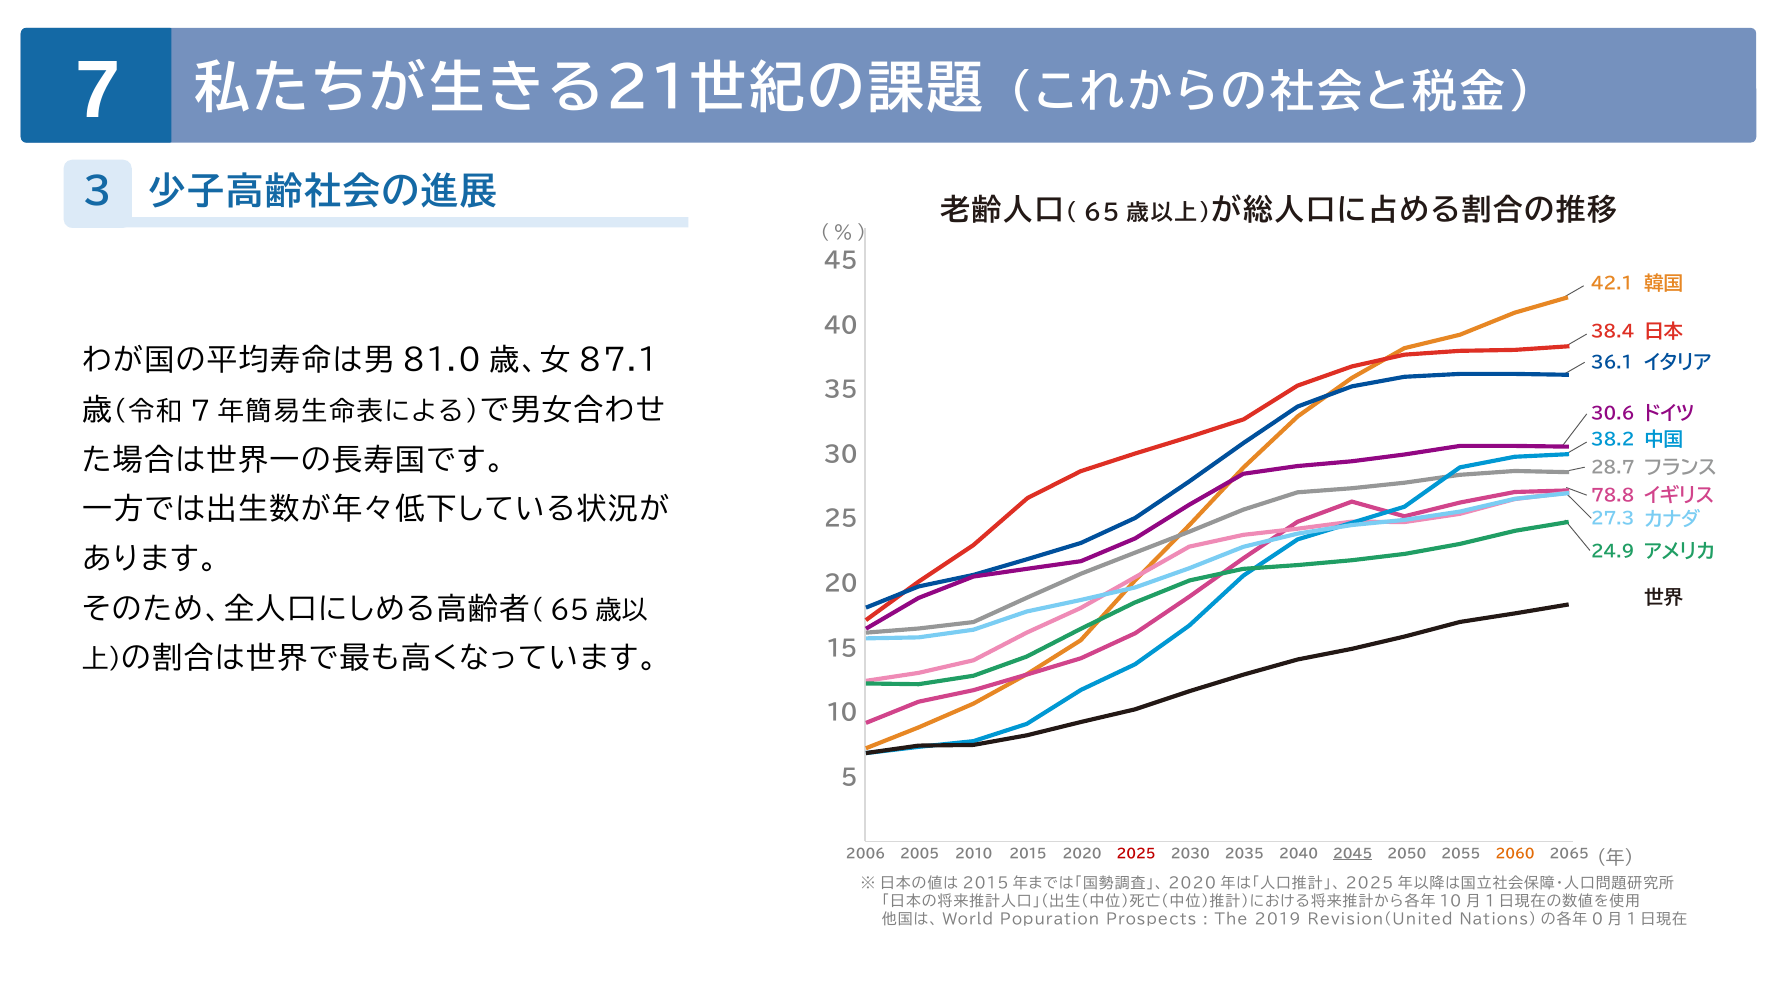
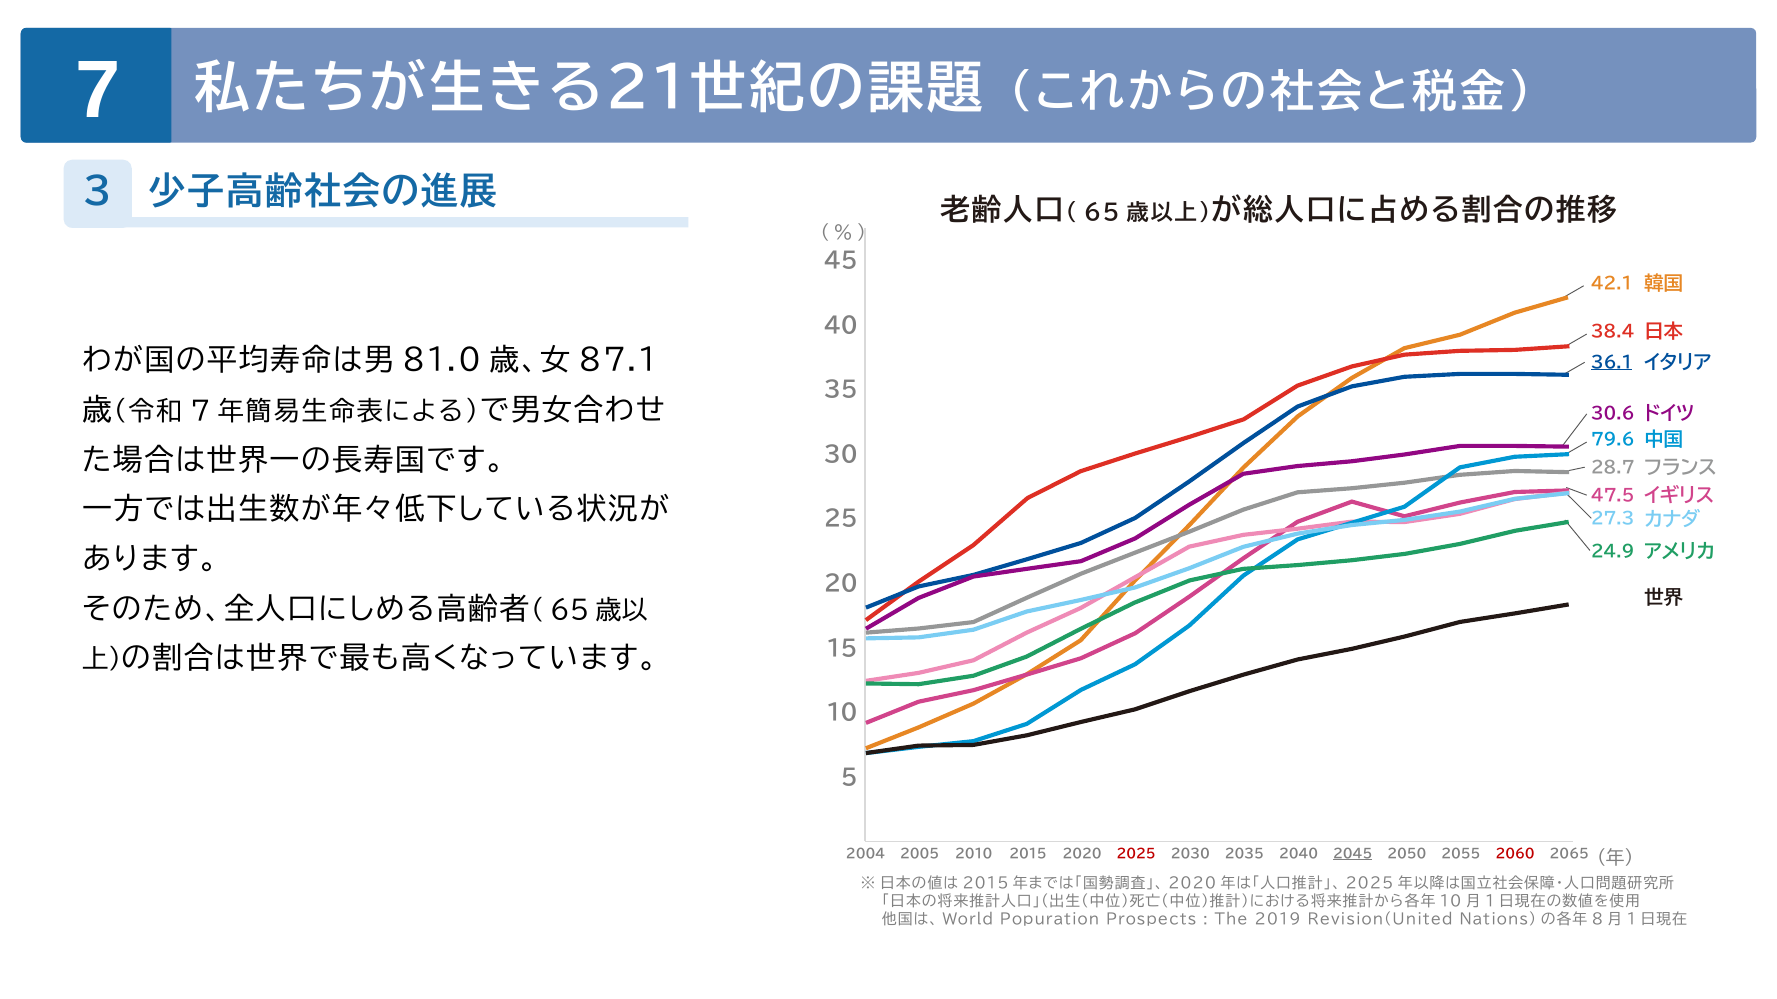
36.1 underline: none -> present
38.2: 38.2 -> 79.6
78.8: 78.8 -> 47.5
2006: 2006 -> 2004
2060 colour: orange -> red
0: 0 -> 8
